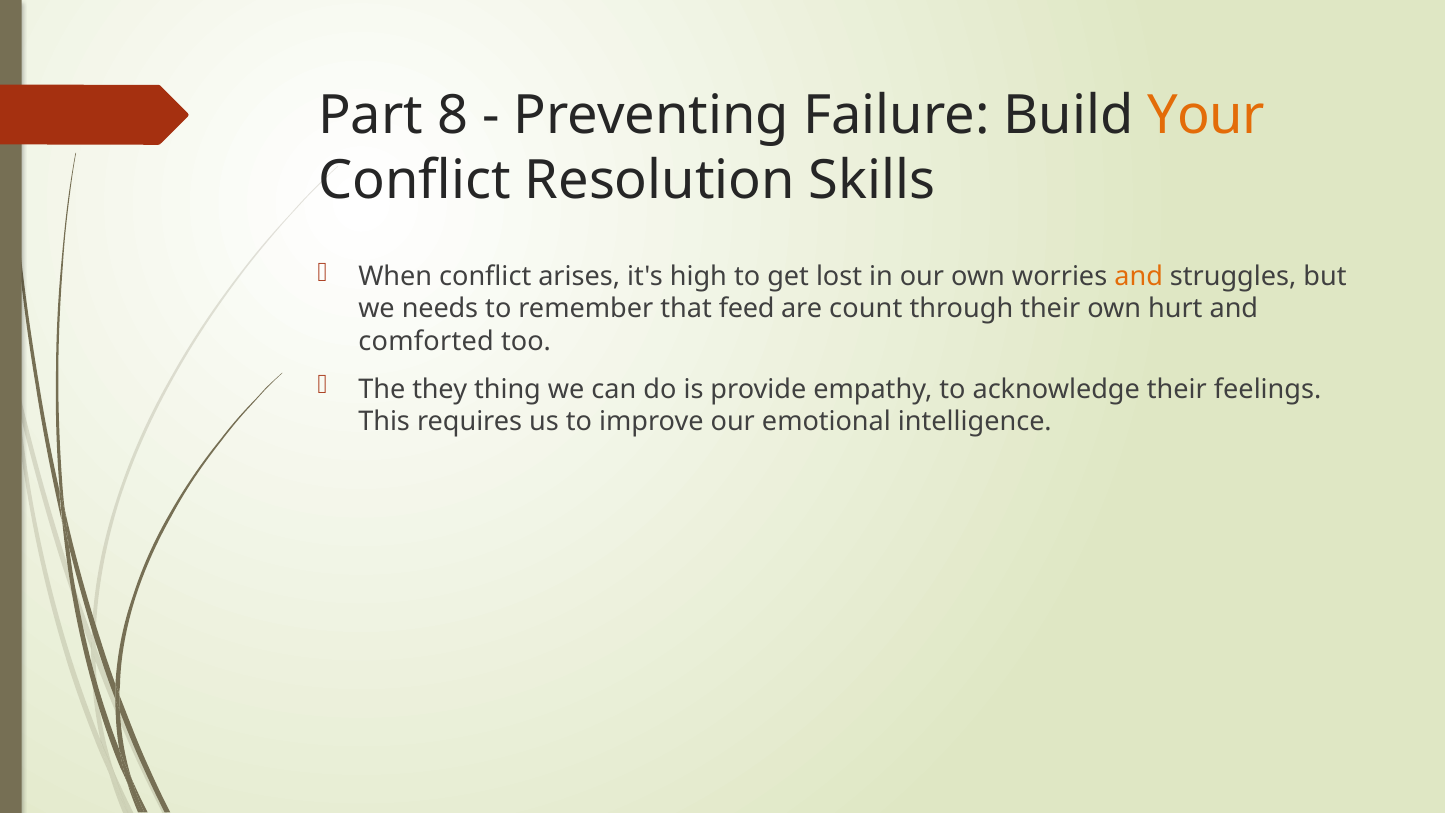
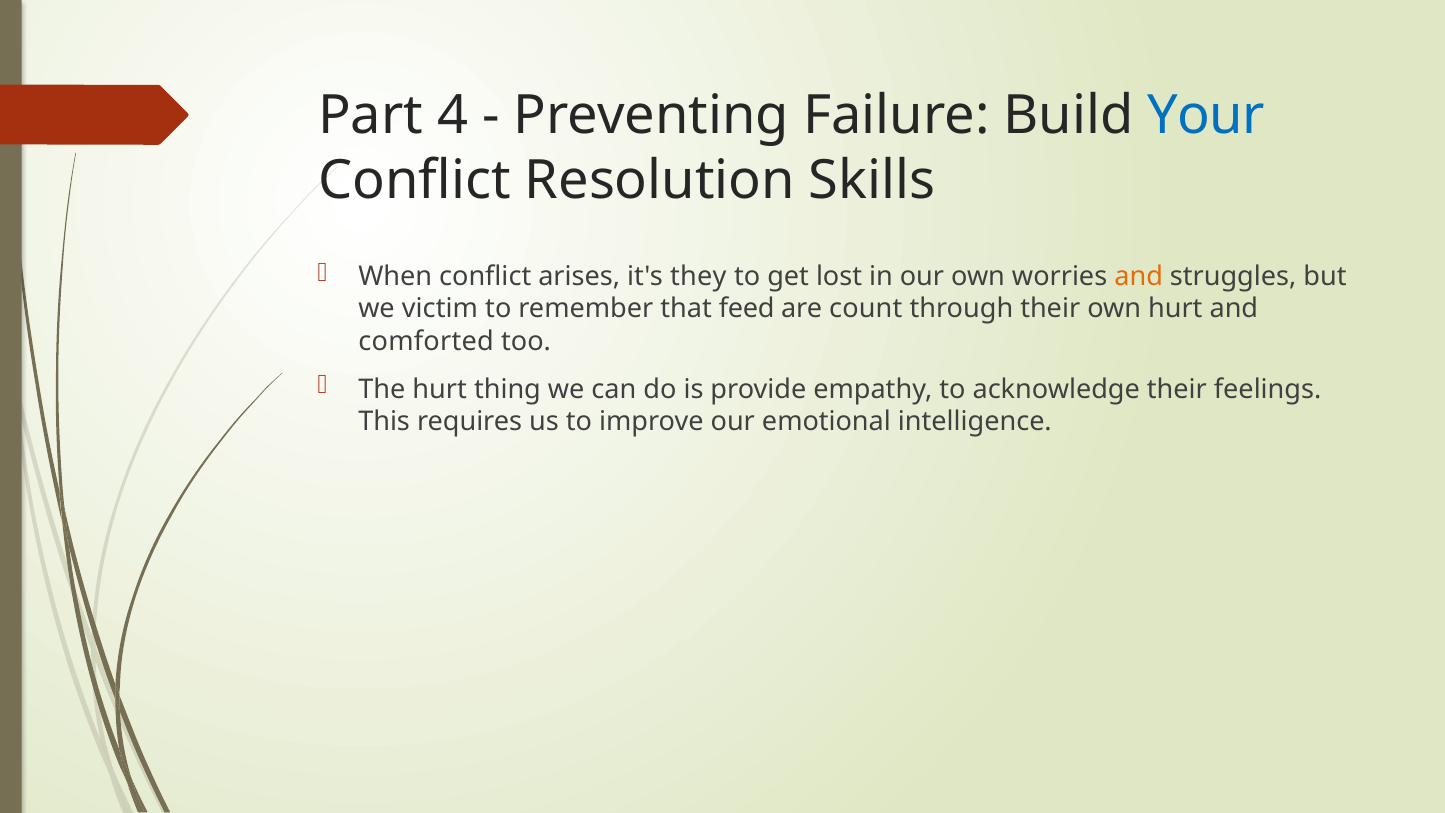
8: 8 -> 4
Your colour: orange -> blue
high: high -> they
needs: needs -> victim
The they: they -> hurt
